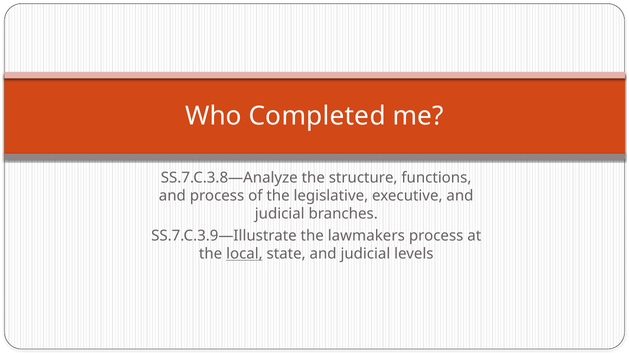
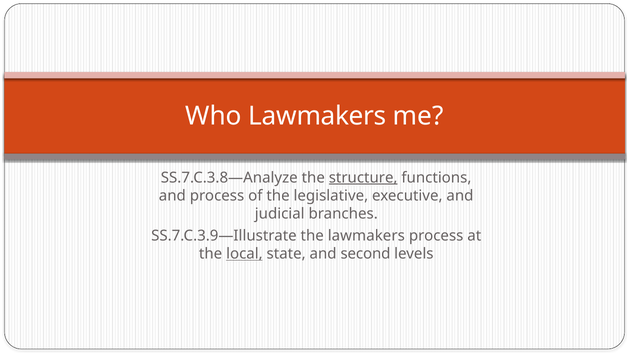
Who Completed: Completed -> Lawmakers
structure underline: none -> present
state and judicial: judicial -> second
